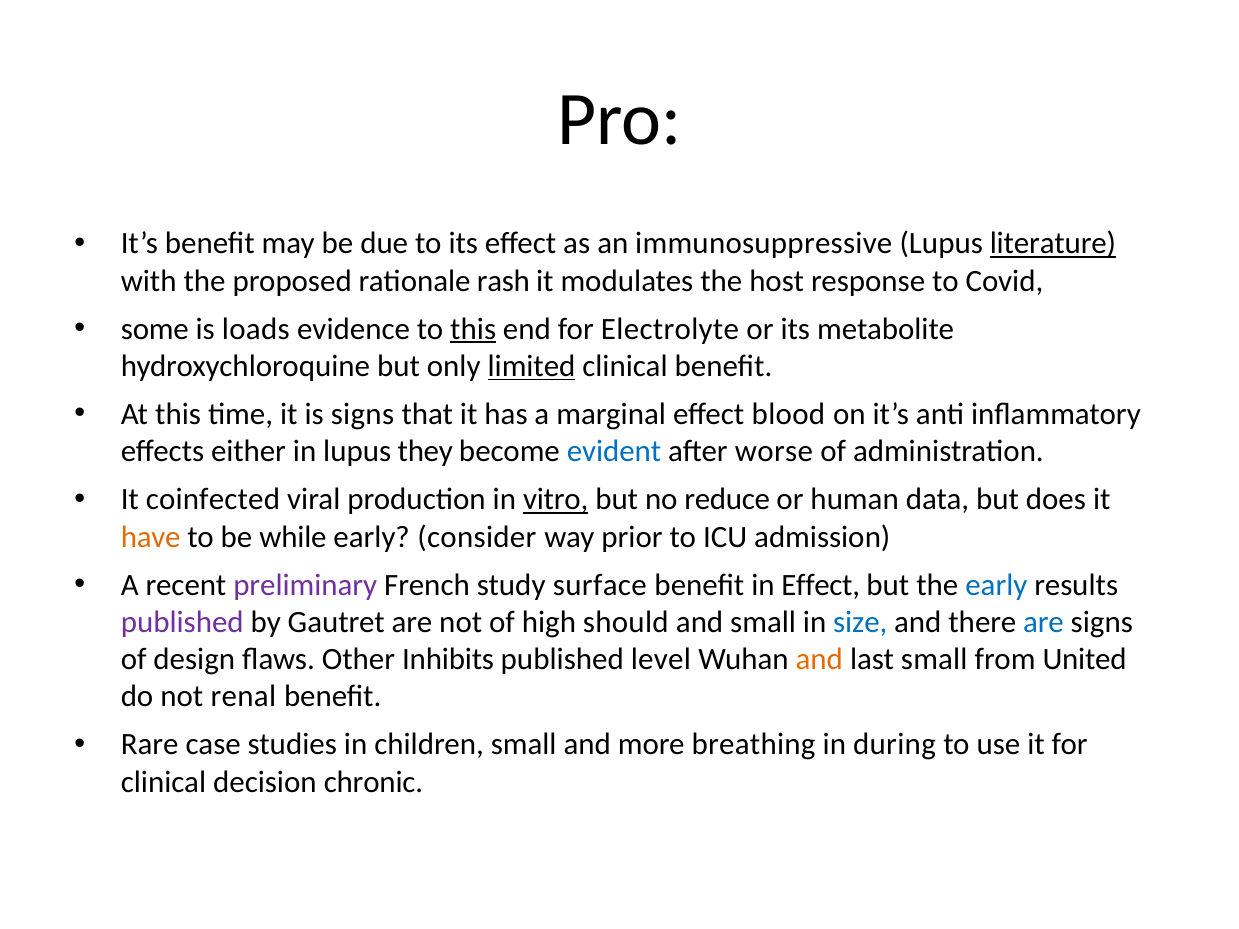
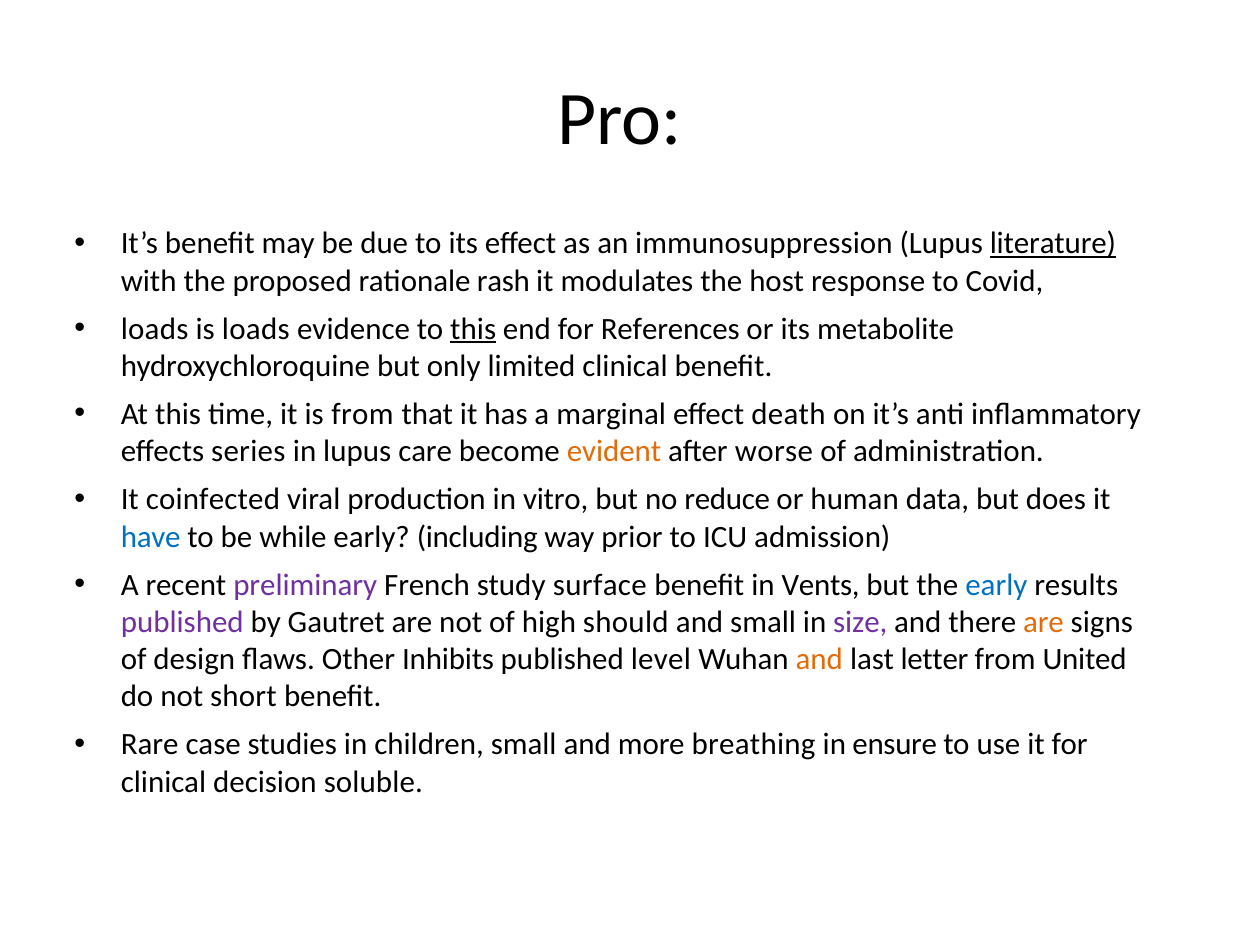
immunosuppressive: immunosuppressive -> immunosuppression
some at (155, 329): some -> loads
Electrolyte: Electrolyte -> References
limited underline: present -> none
is signs: signs -> from
blood: blood -> death
either: either -> series
they: they -> care
evident colour: blue -> orange
vitro underline: present -> none
have colour: orange -> blue
consider: consider -> including
in Effect: Effect -> Vents
size colour: blue -> purple
are at (1043, 622) colour: blue -> orange
last small: small -> letter
renal: renal -> short
during: during -> ensure
chronic: chronic -> soluble
